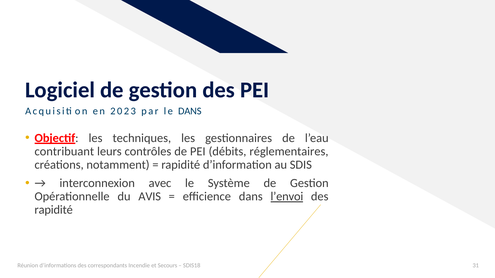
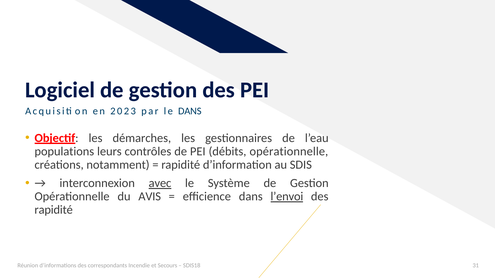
techniques: techniques -> démarches
contribuant: contribuant -> populations
débits réglementaires: réglementaires -> opérationnelle
avec underline: none -> present
